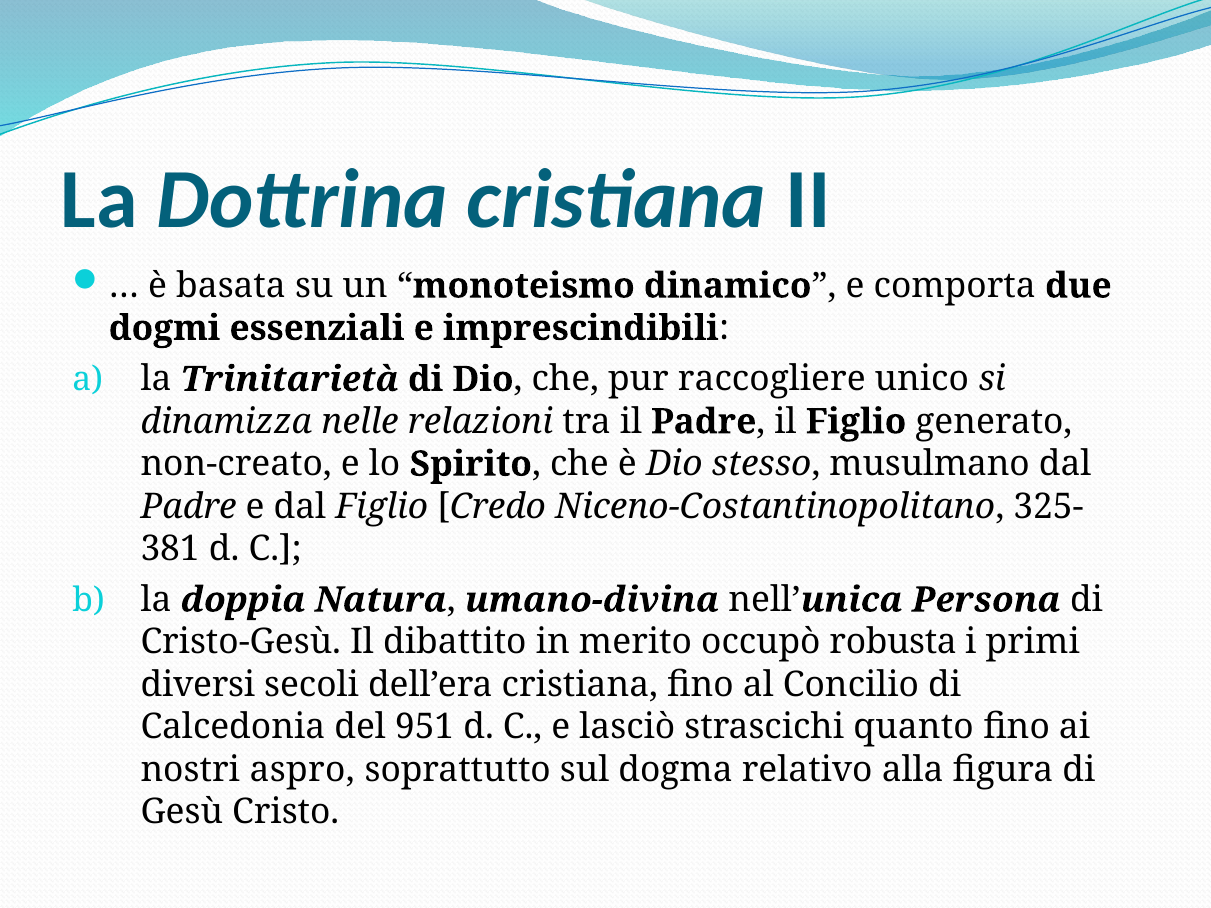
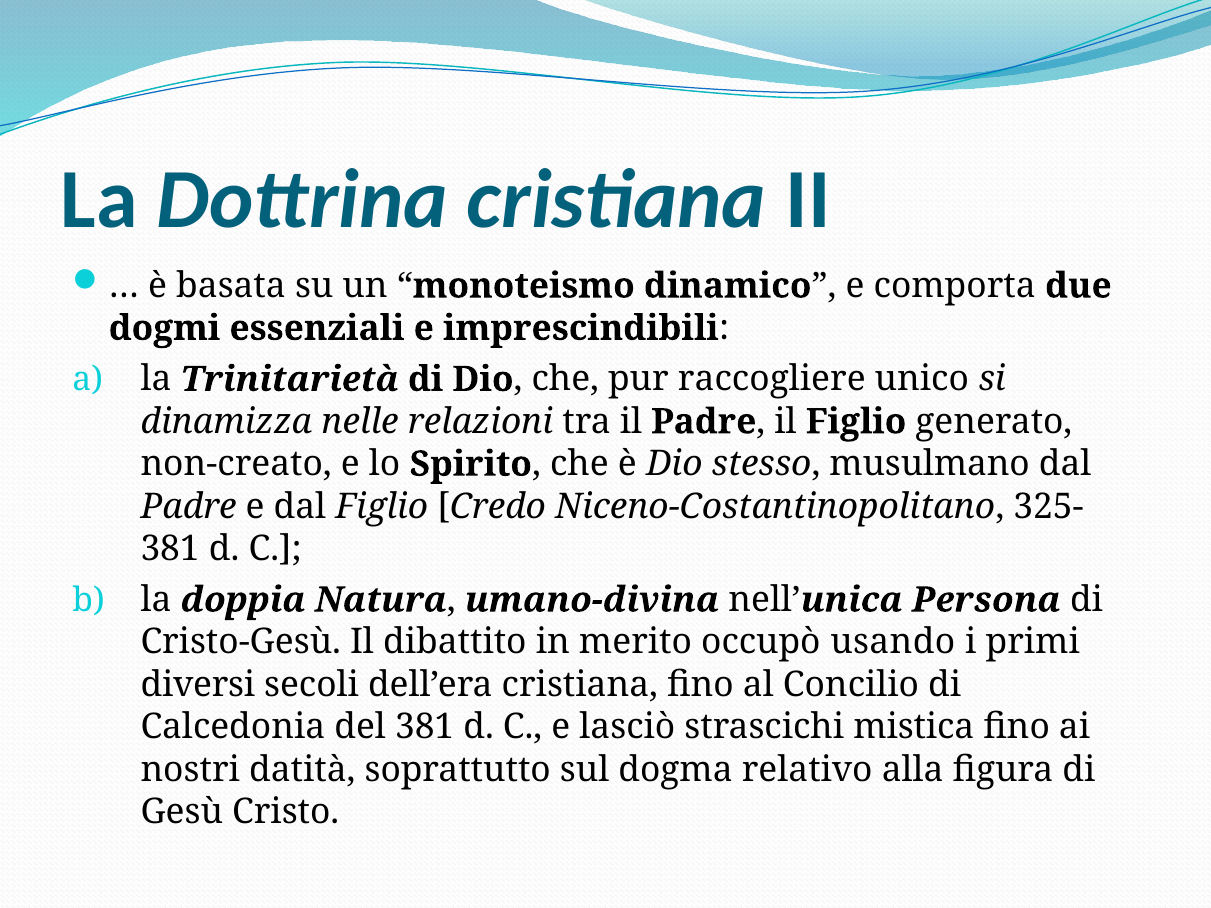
robusta: robusta -> usando
del 951: 951 -> 381
quanto: quanto -> mistica
aspro: aspro -> datità
